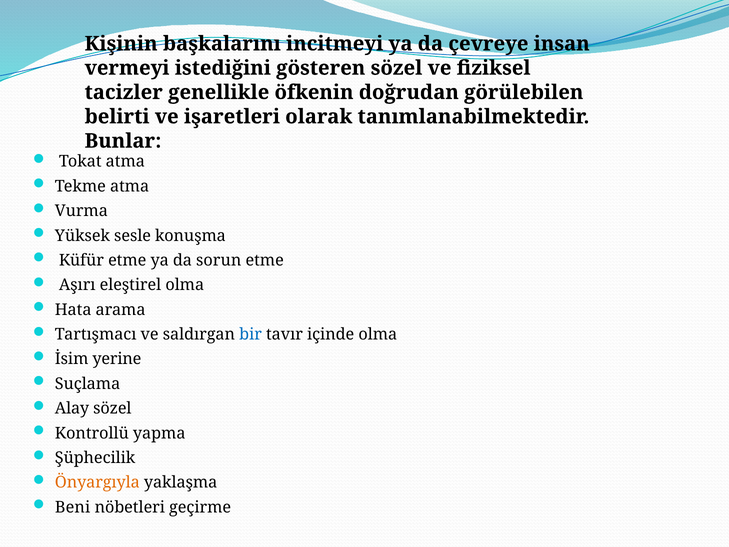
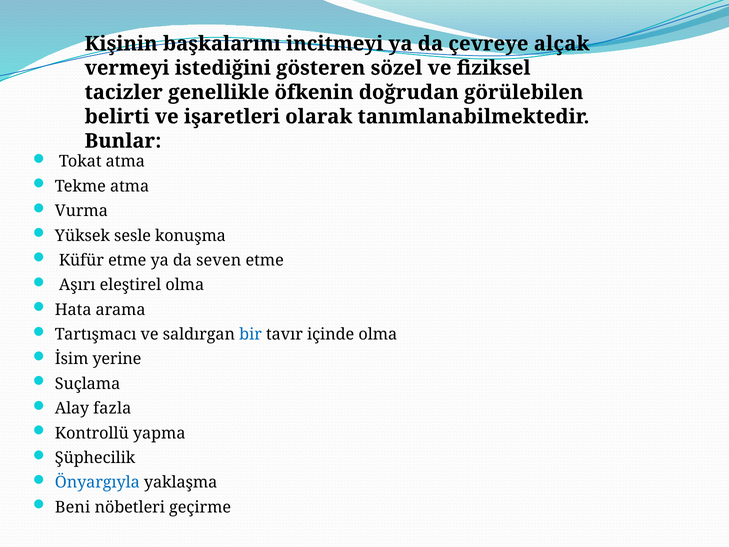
insan: insan -> alçak
sorun: sorun -> seven
Alay sözel: sözel -> fazla
Önyargıyla colour: orange -> blue
